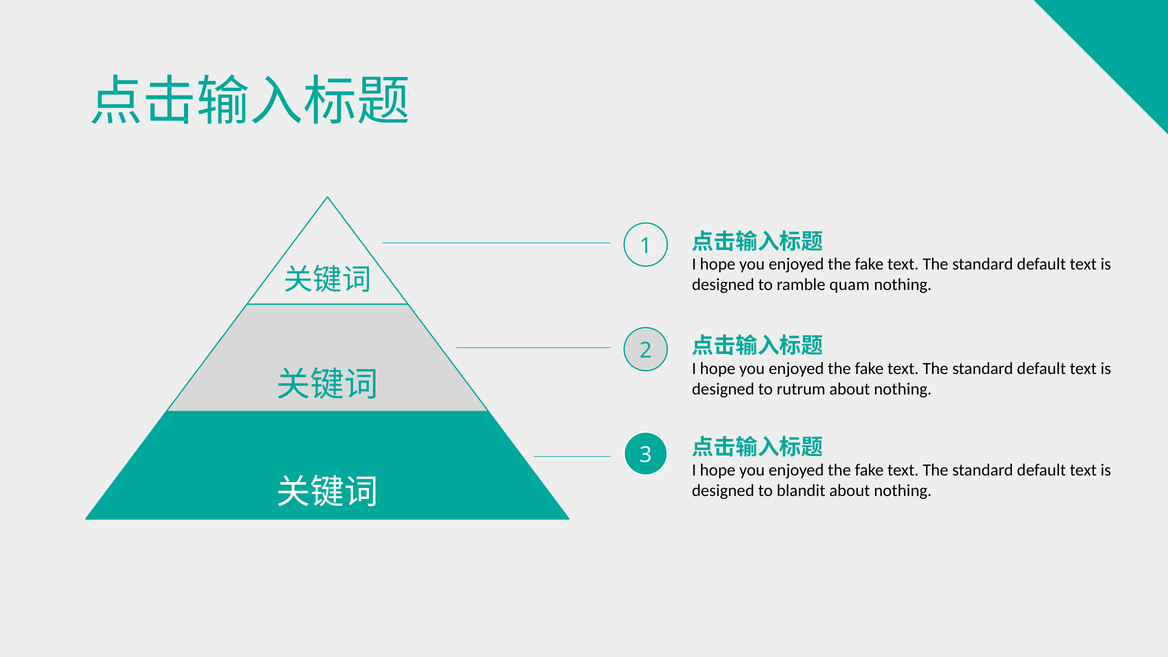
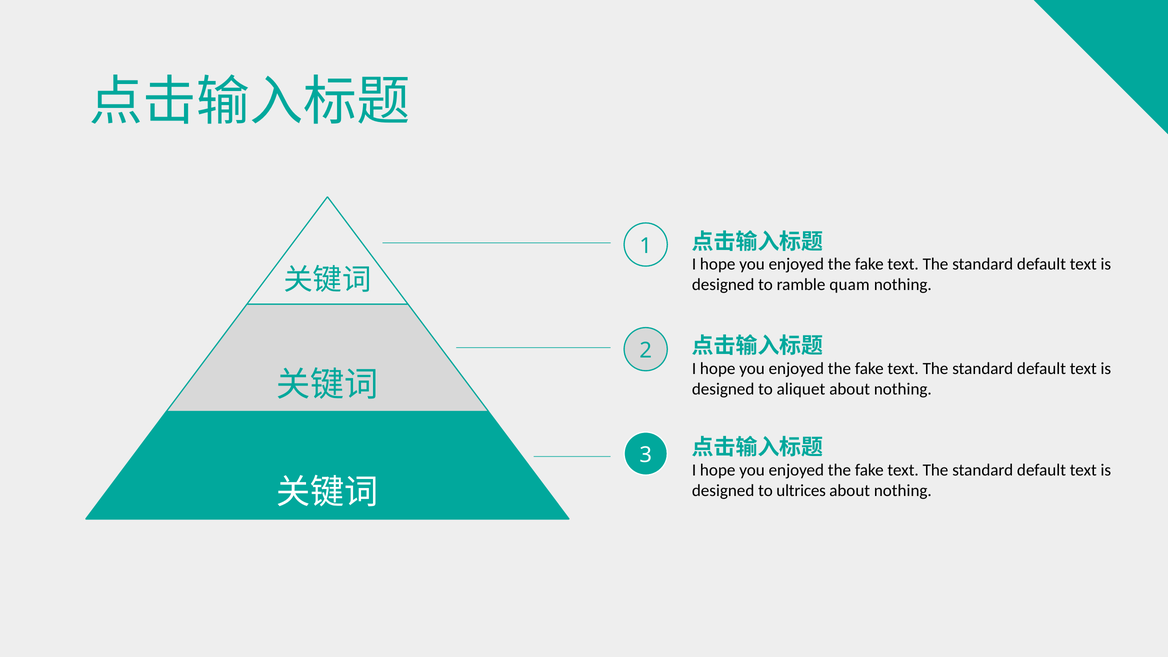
rutrum: rutrum -> aliquet
blandit: blandit -> ultrices
